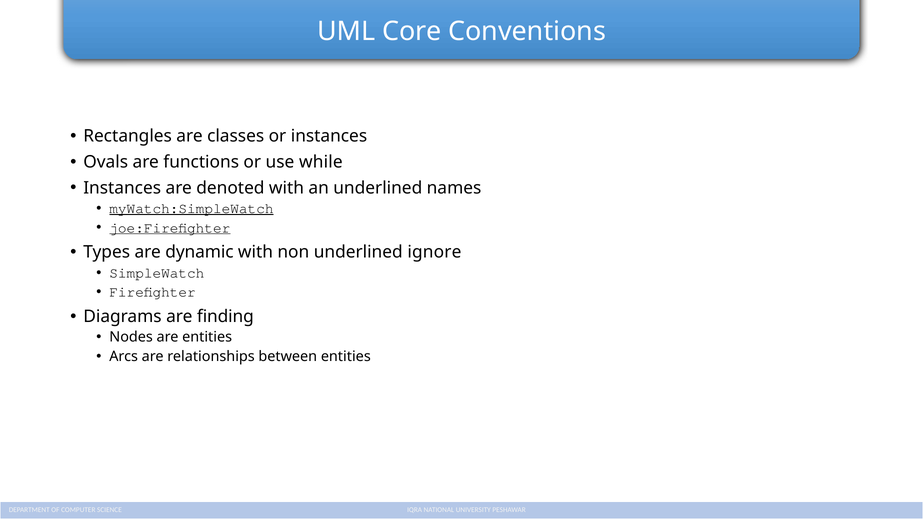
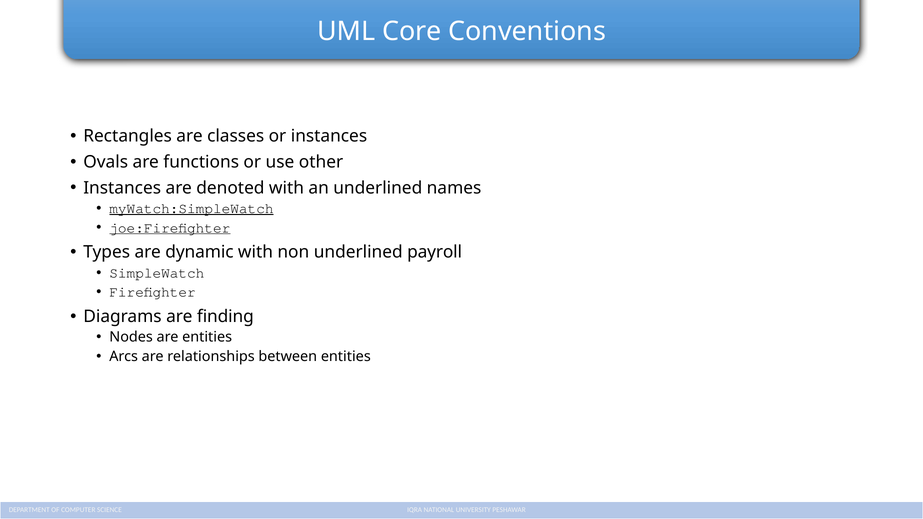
while: while -> other
ignore: ignore -> payroll
